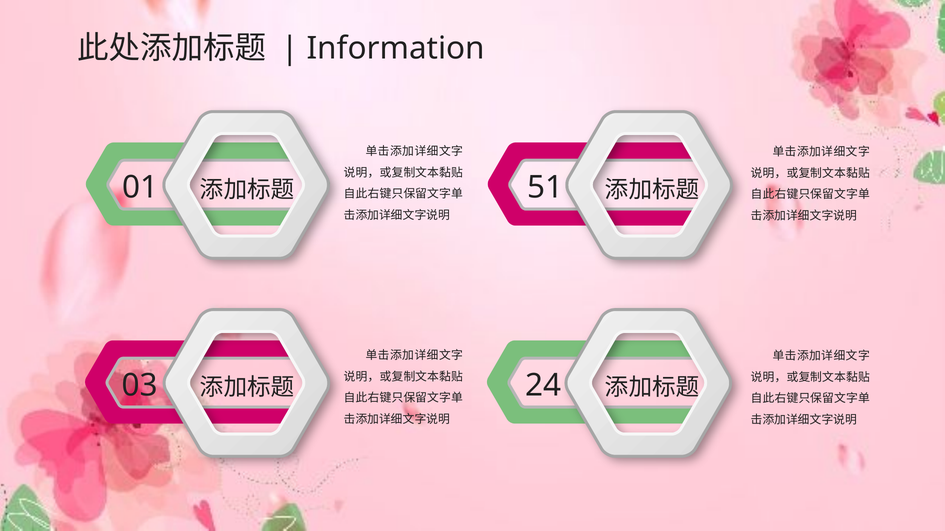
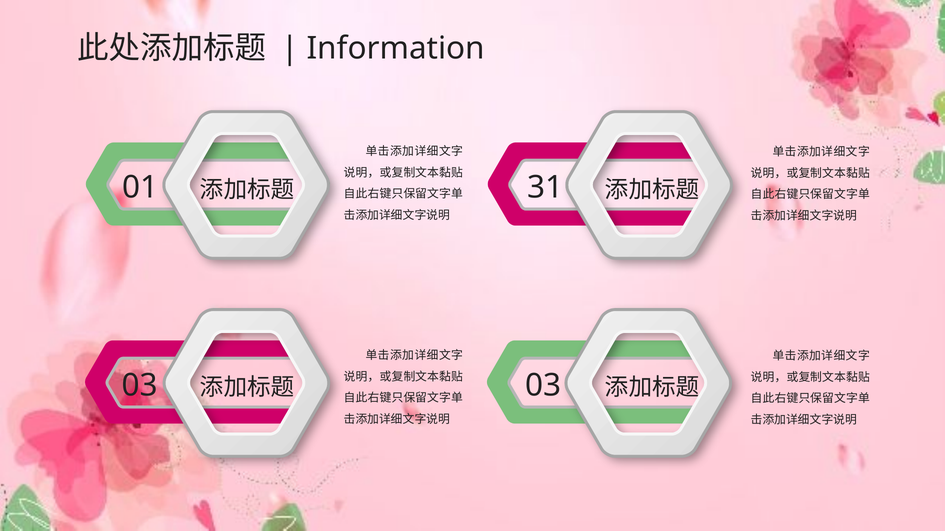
51: 51 -> 31
03 24: 24 -> 03
